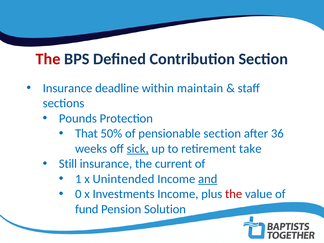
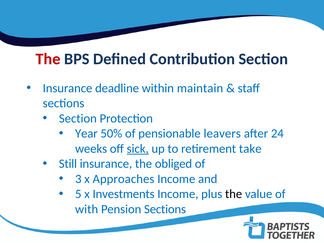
Pounds at (78, 118): Pounds -> Section
That: That -> Year
pensionable section: section -> leavers
36: 36 -> 24
current: current -> obliged
1: 1 -> 3
Unintended: Unintended -> Approaches
and underline: present -> none
0: 0 -> 5
the at (234, 194) colour: red -> black
fund: fund -> with
Pension Solution: Solution -> Sections
